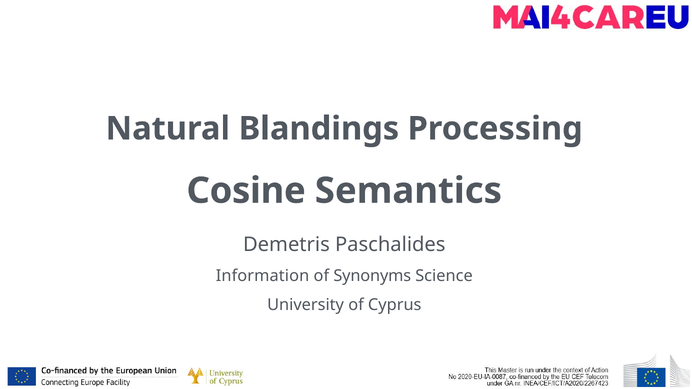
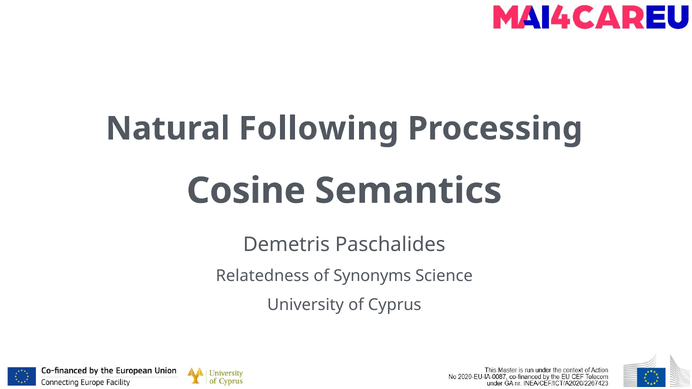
Blandings: Blandings -> Following
Information: Information -> Relatedness
